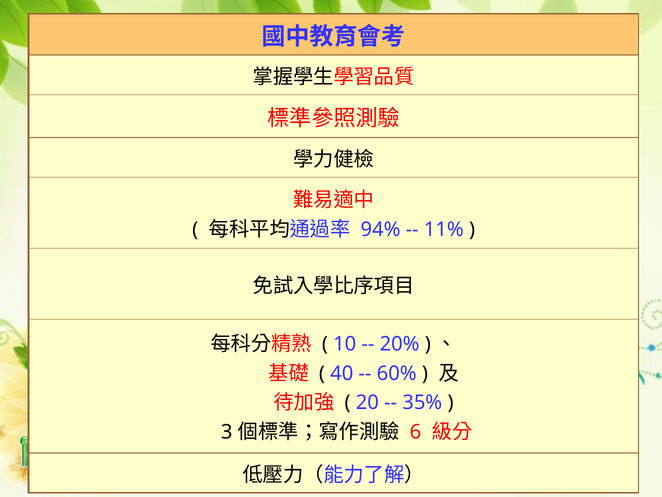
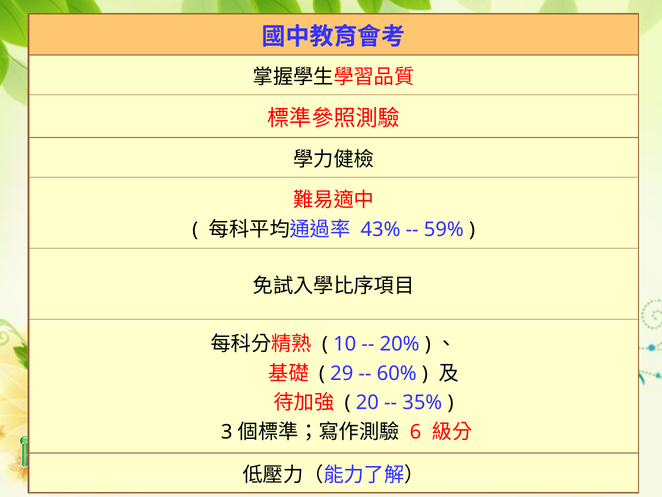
94%: 94% -> 43%
11%: 11% -> 59%
40: 40 -> 29
